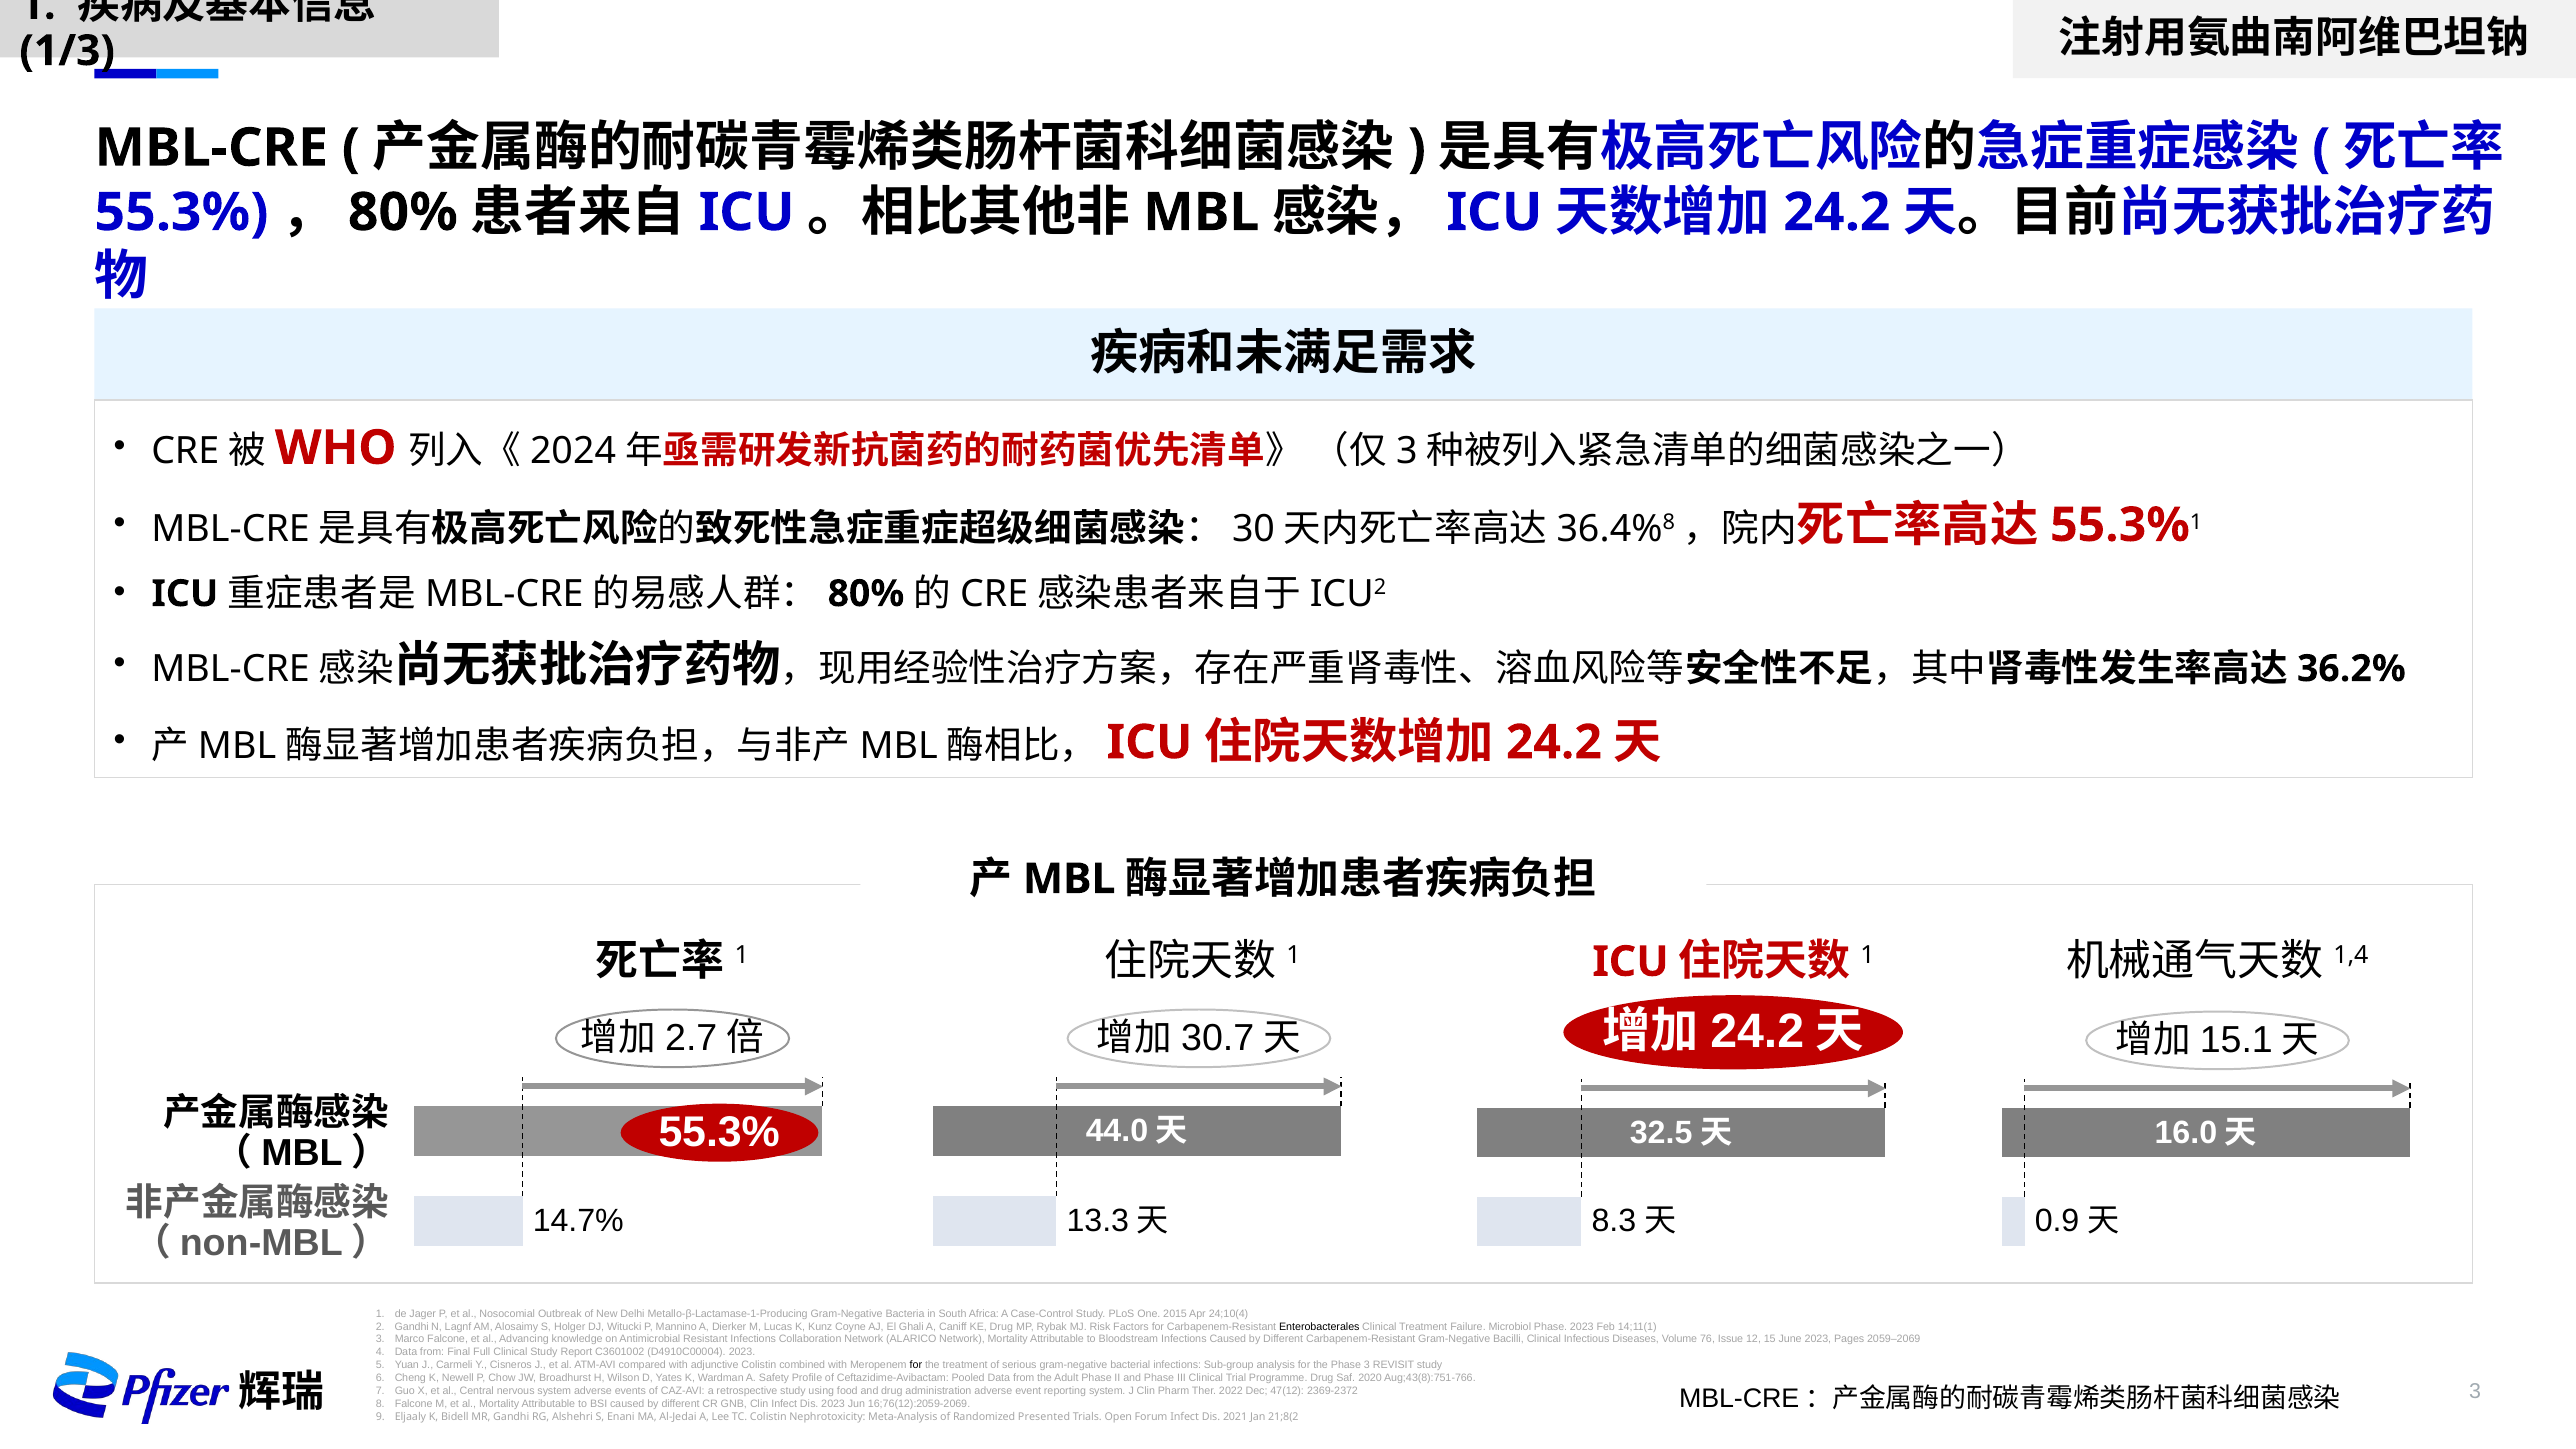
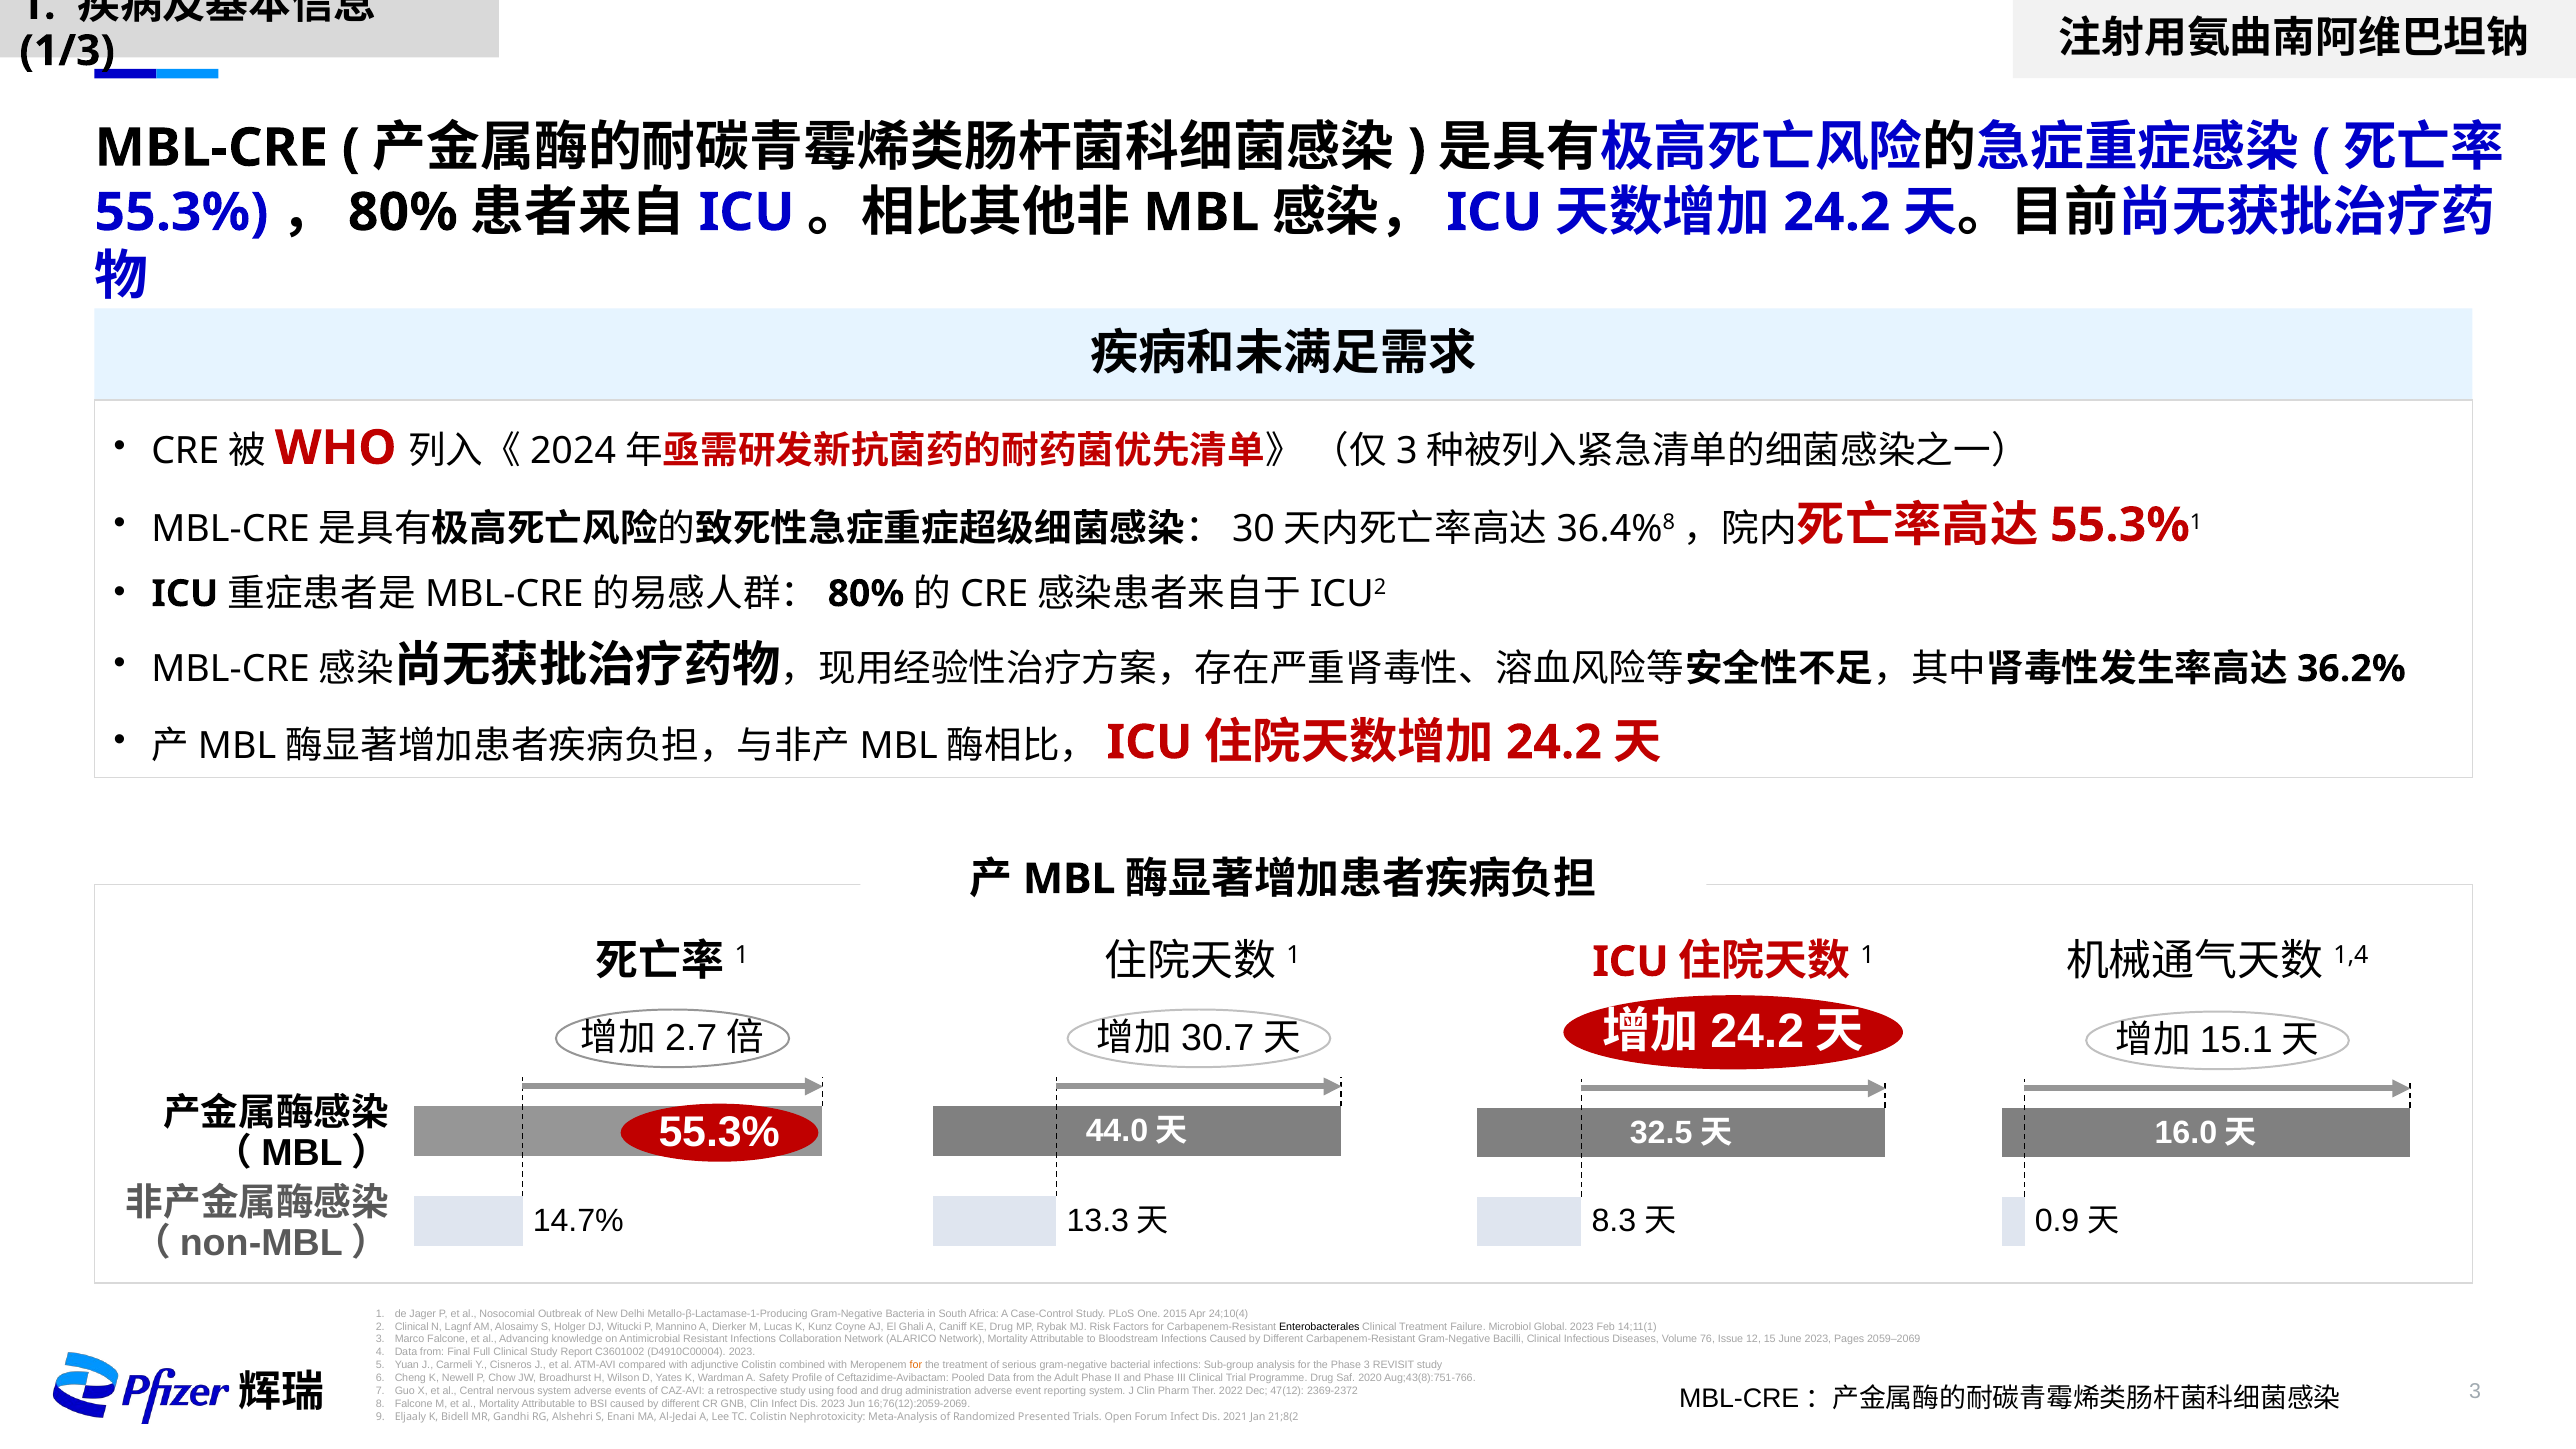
Gandhi at (412, 1327): Gandhi -> Clinical
Microbiol Phase: Phase -> Global
for at (916, 1365) colour: black -> orange
